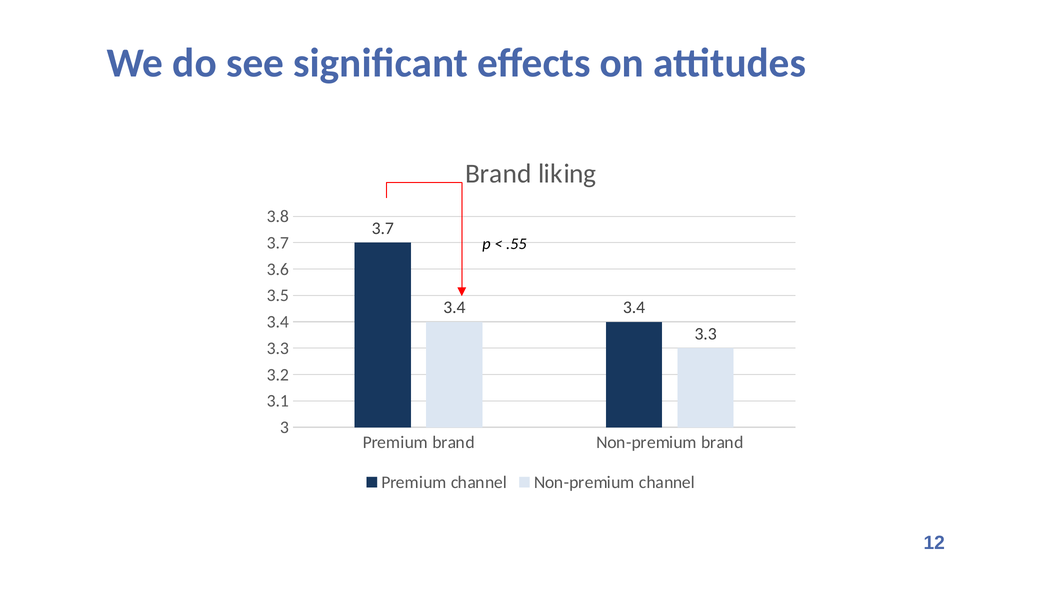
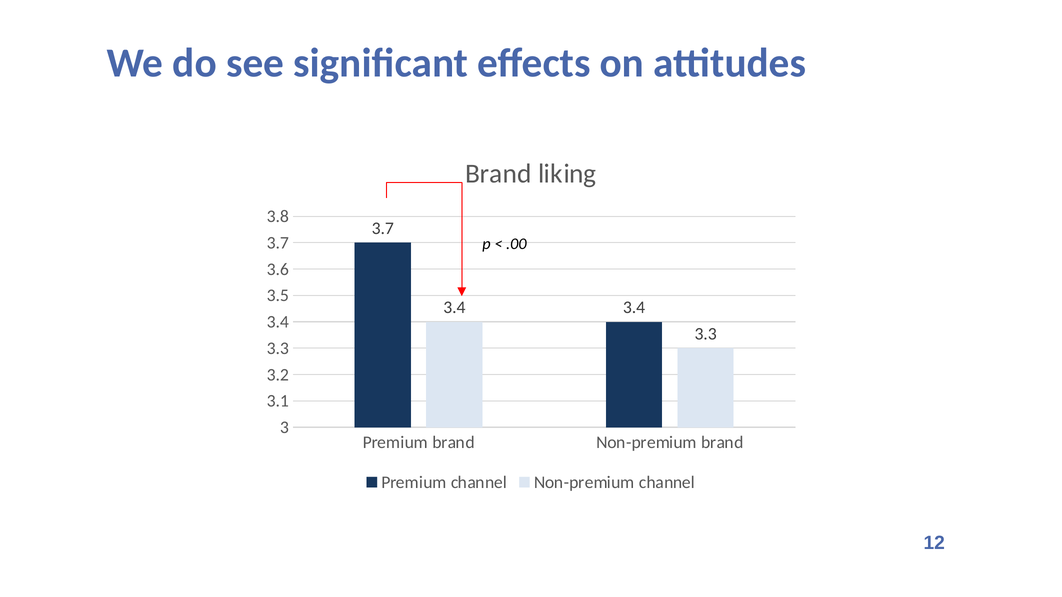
.55: .55 -> .00
